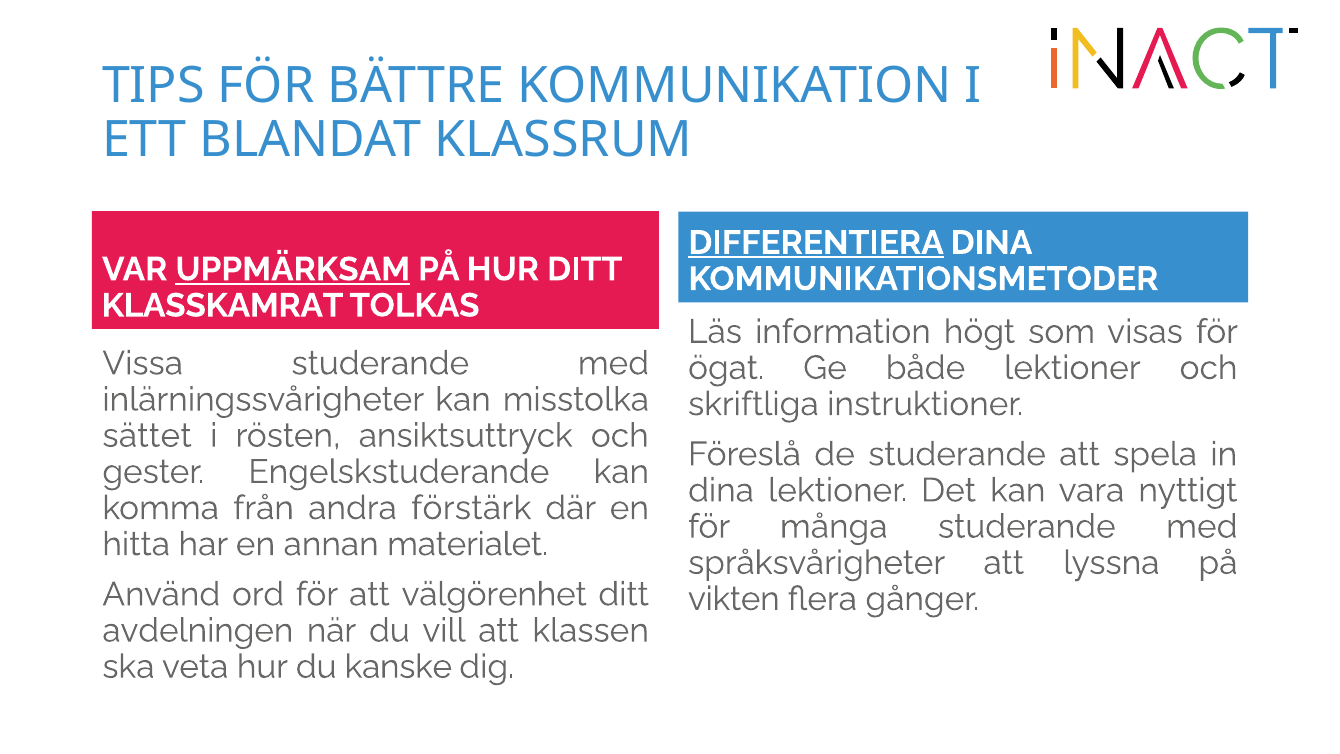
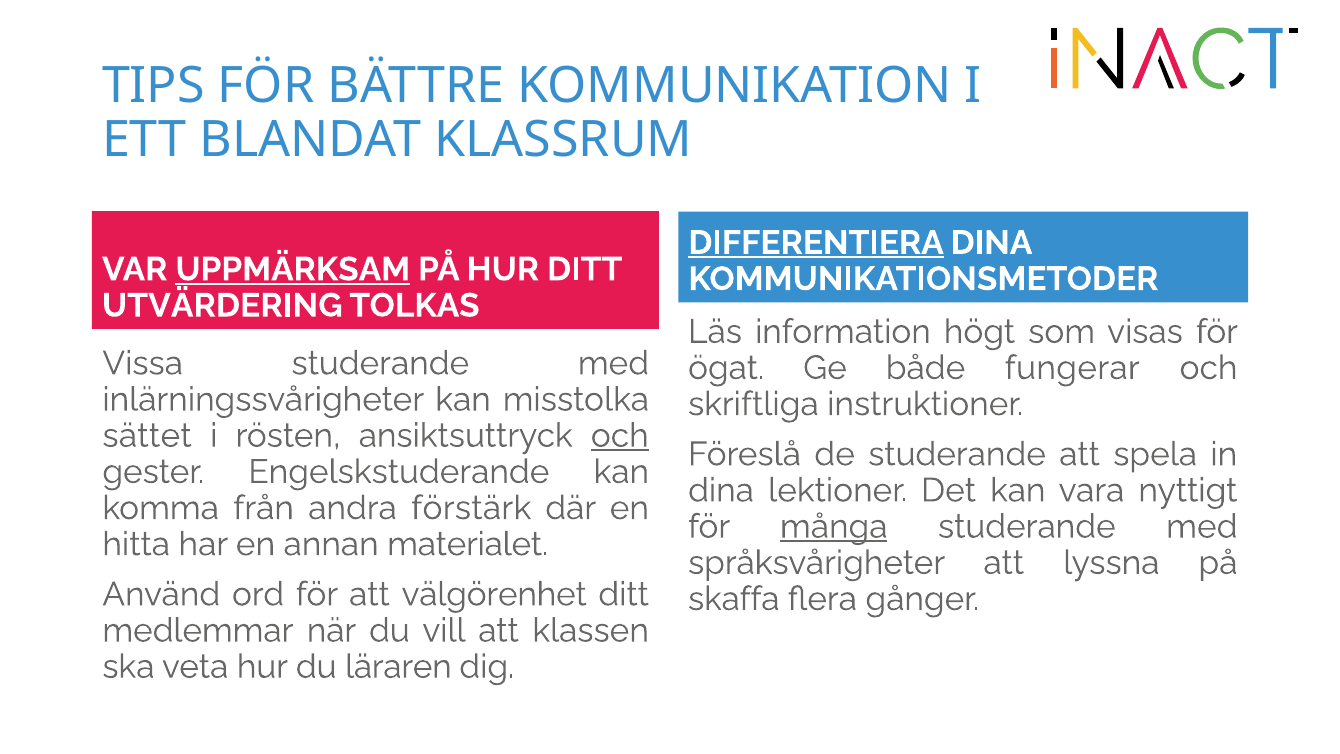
KLASSKAMRAT: KLASSKAMRAT -> UTVÄRDERING
både lektioner: lektioner -> fungerar
och at (620, 435) underline: none -> present
många underline: none -> present
vikten: vikten -> skaffa
avdelningen: avdelningen -> medlemmar
kanske: kanske -> läraren
